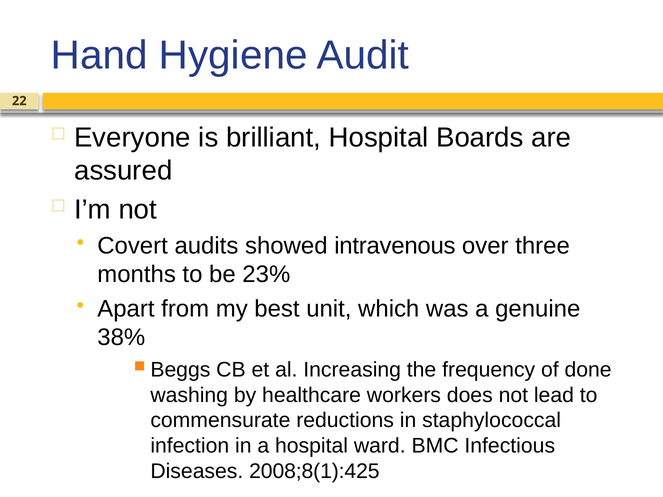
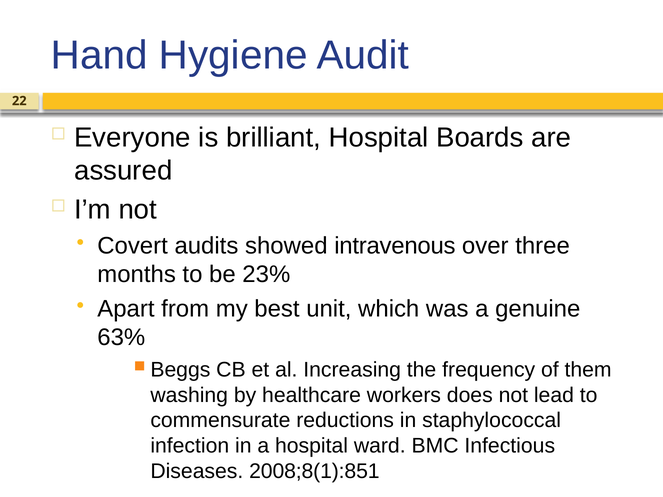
38%: 38% -> 63%
done: done -> them
2008;8(1):425: 2008;8(1):425 -> 2008;8(1):851
